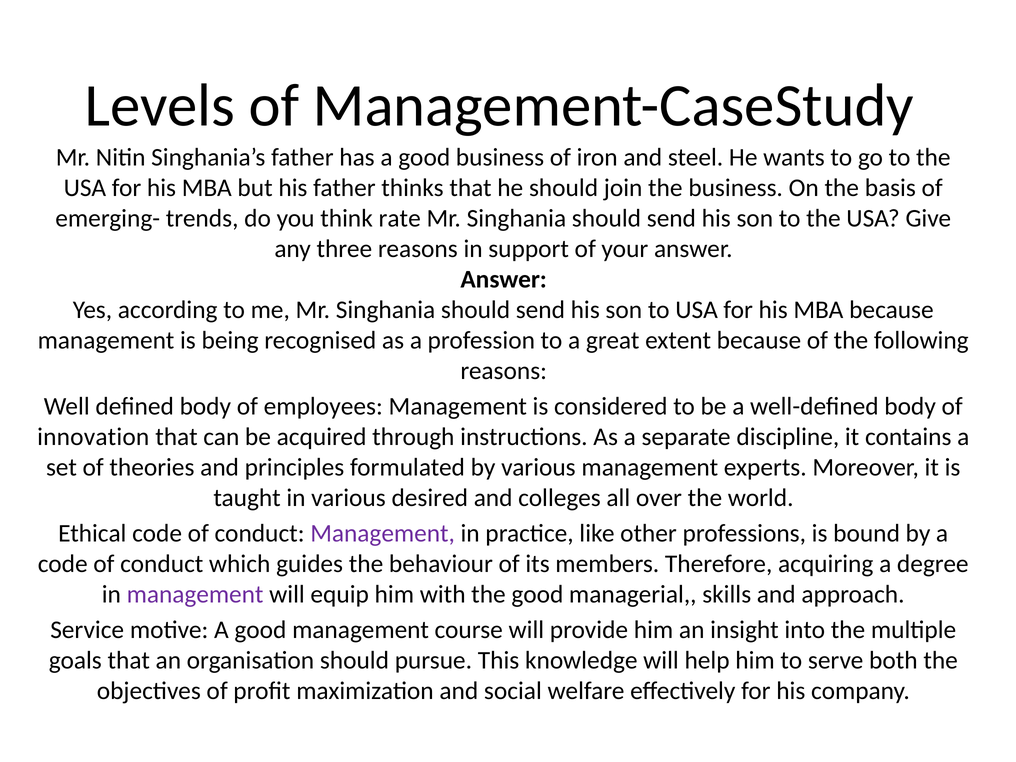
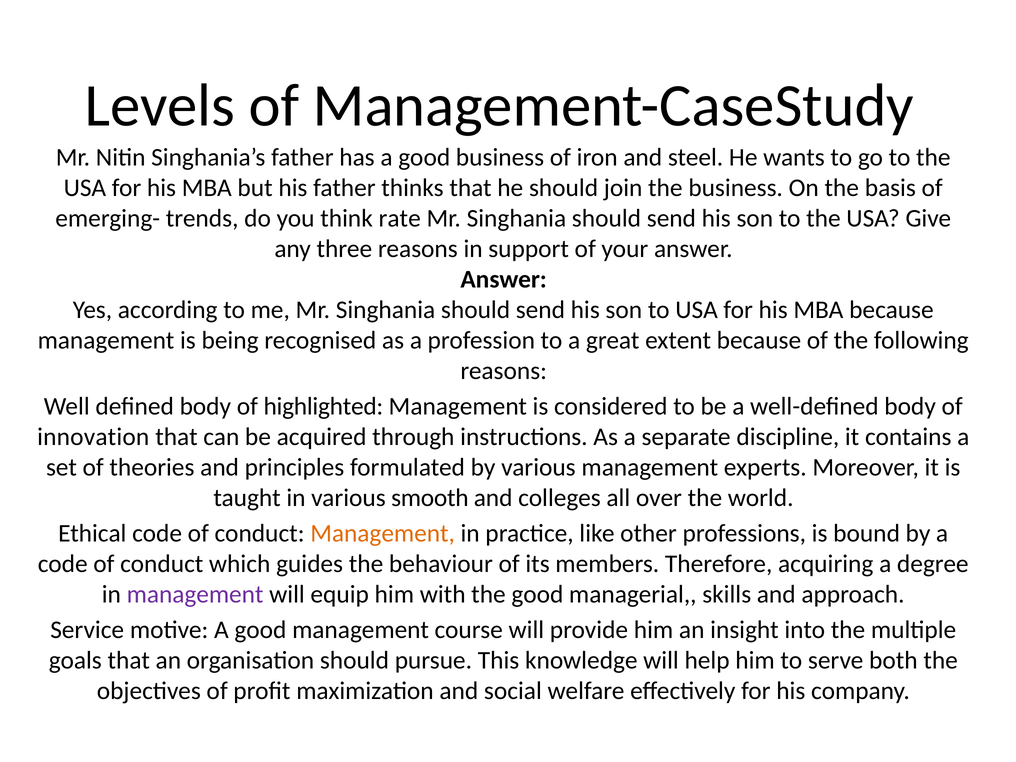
employees: employees -> highlighted
desired: desired -> smooth
Management at (383, 533) colour: purple -> orange
